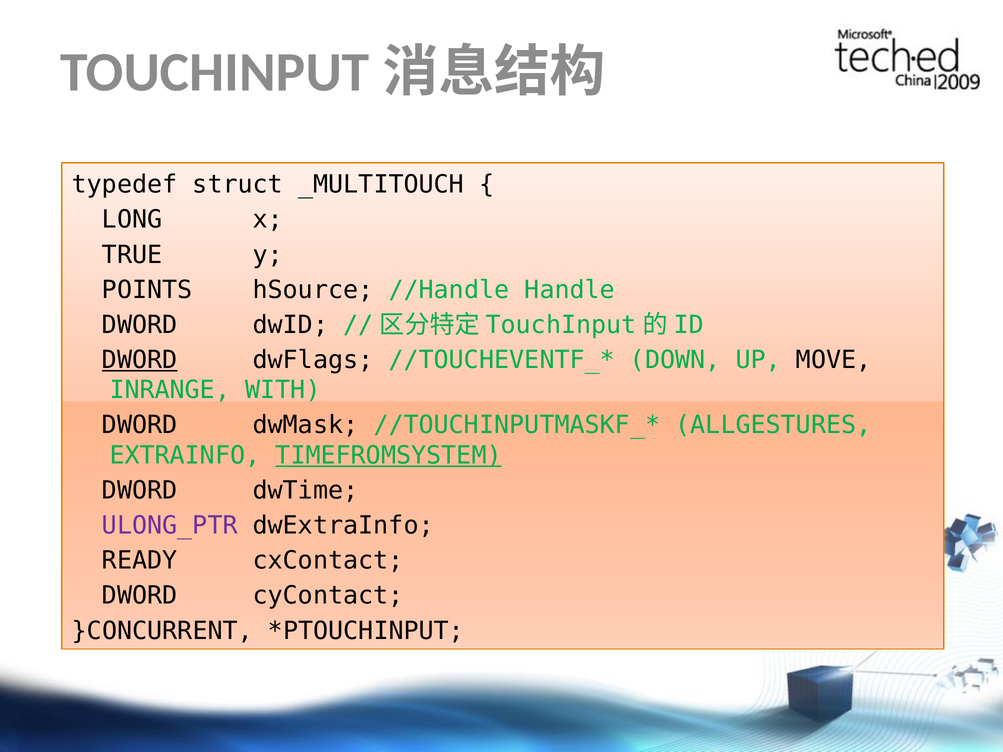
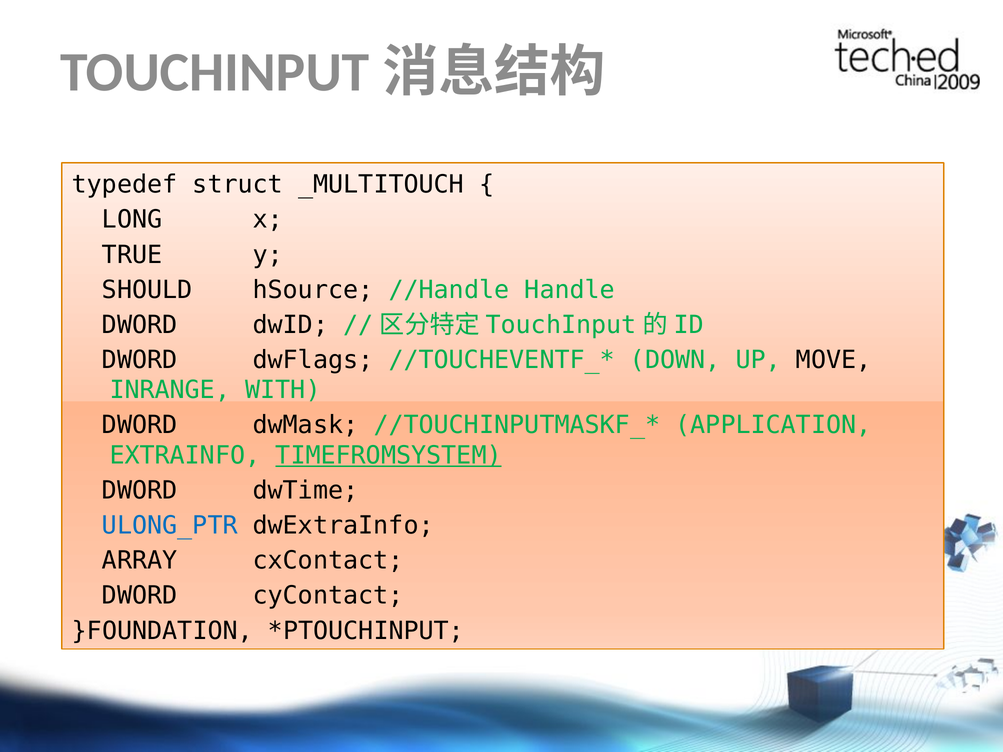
POINTS: POINTS -> SHOULD
DWORD at (140, 360) underline: present -> none
ALLGESTURES: ALLGESTURES -> APPLICATION
ULONG_PTR colour: purple -> blue
READY: READY -> ARRAY
}CONCURRENT: }CONCURRENT -> }FOUNDATION
